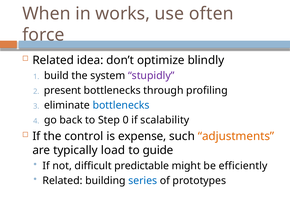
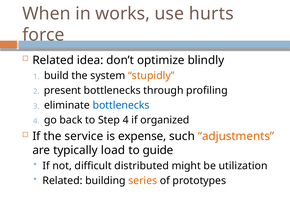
often: often -> hurts
stupidly colour: purple -> orange
Step 0: 0 -> 4
scalability: scalability -> organized
control: control -> service
predictable: predictable -> distributed
efficiently: efficiently -> utilization
series colour: blue -> orange
